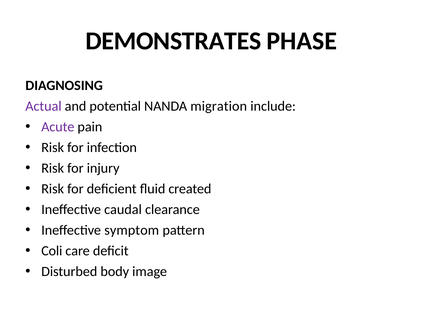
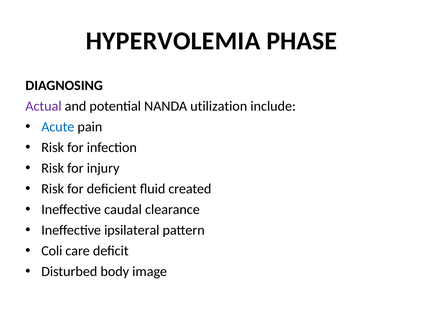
DEMONSTRATES: DEMONSTRATES -> HYPERVOLEMIA
migration: migration -> utilization
Acute colour: purple -> blue
symptom: symptom -> ipsilateral
